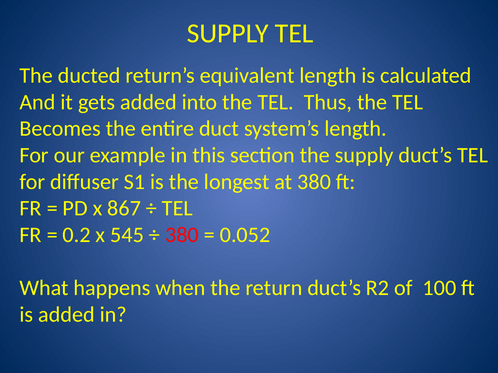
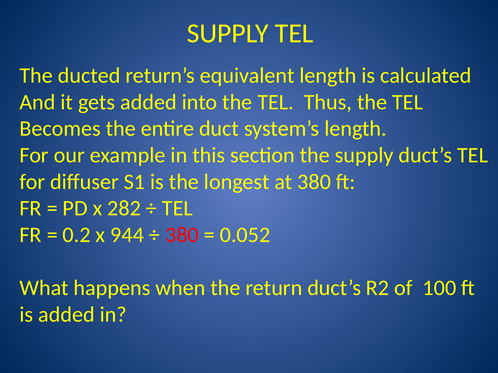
867: 867 -> 282
545: 545 -> 944
